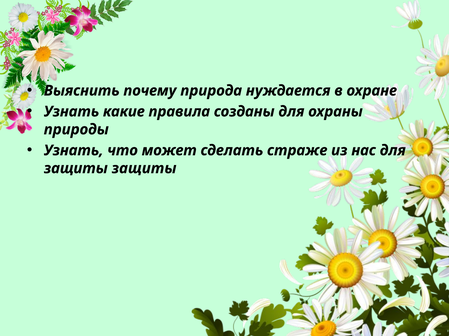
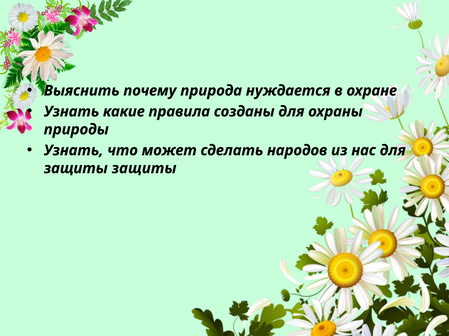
страже: страже -> народов
